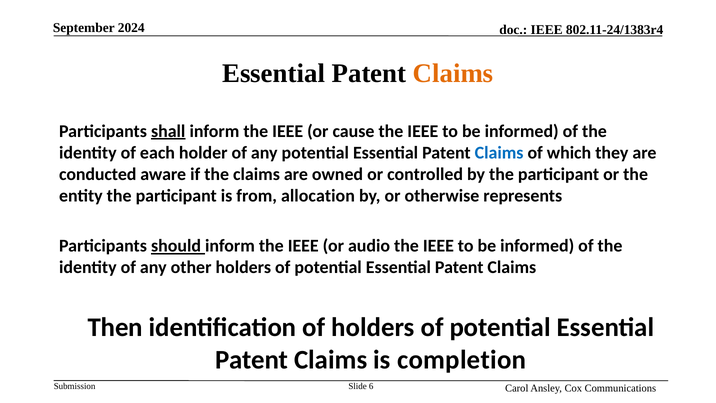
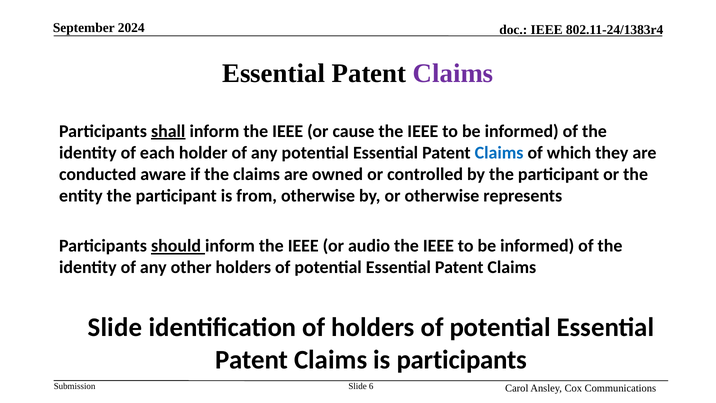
Claims at (453, 73) colour: orange -> purple
from allocation: allocation -> otherwise
Then at (115, 327): Then -> Slide
is completion: completion -> participants
